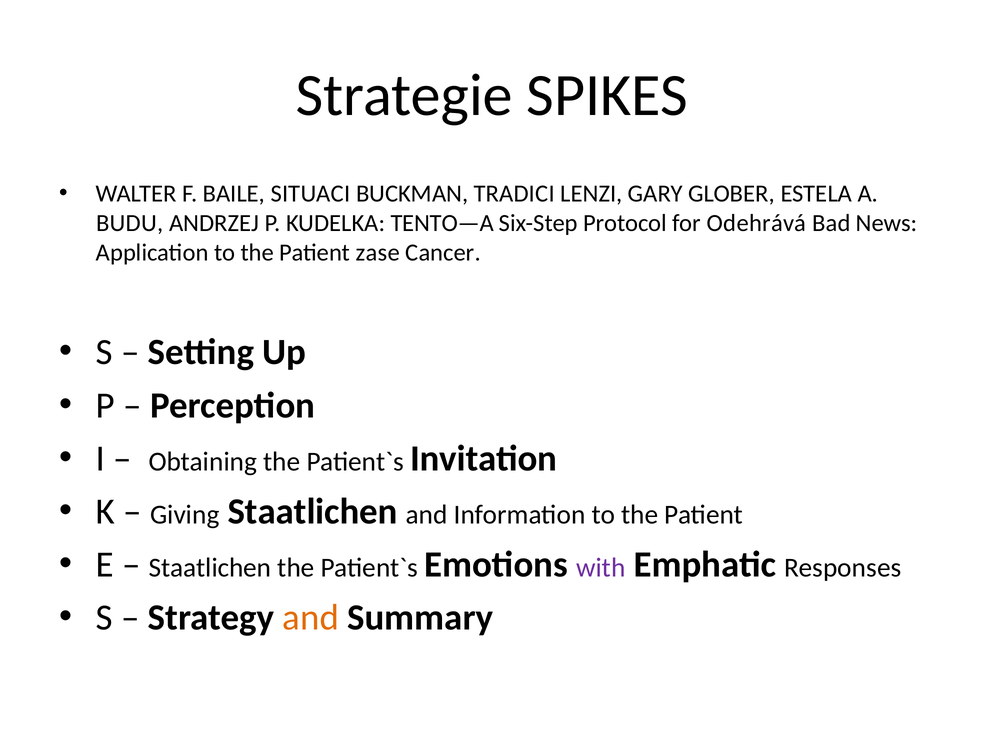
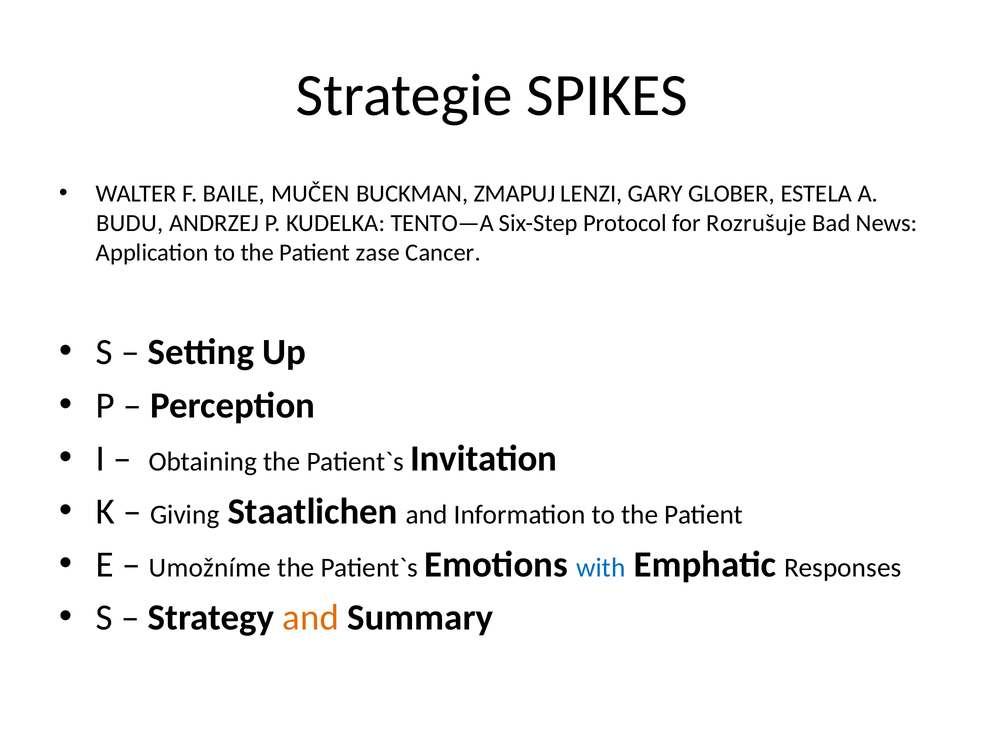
SITUACI: SITUACI -> MUČEN
TRADICI: TRADICI -> ZMAPUJ
Odehrává: Odehrává -> Rozrušuje
Staatlichen at (210, 568): Staatlichen -> Umožníme
with colour: purple -> blue
